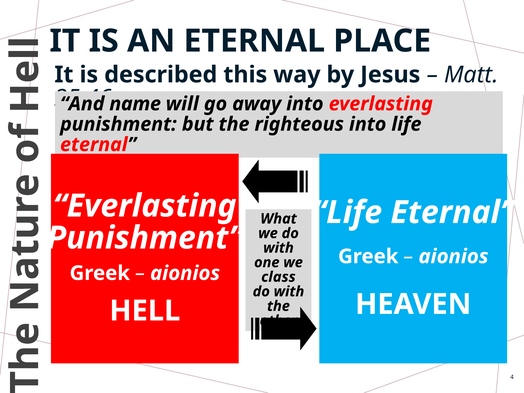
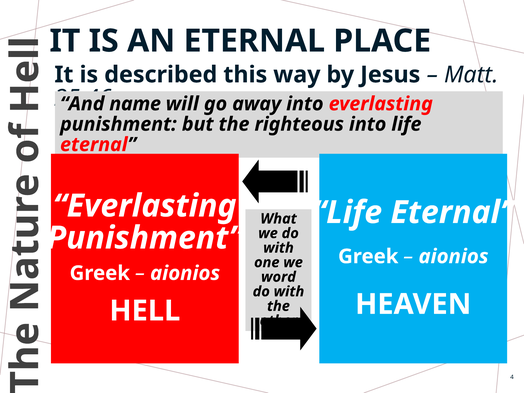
class: class -> word
